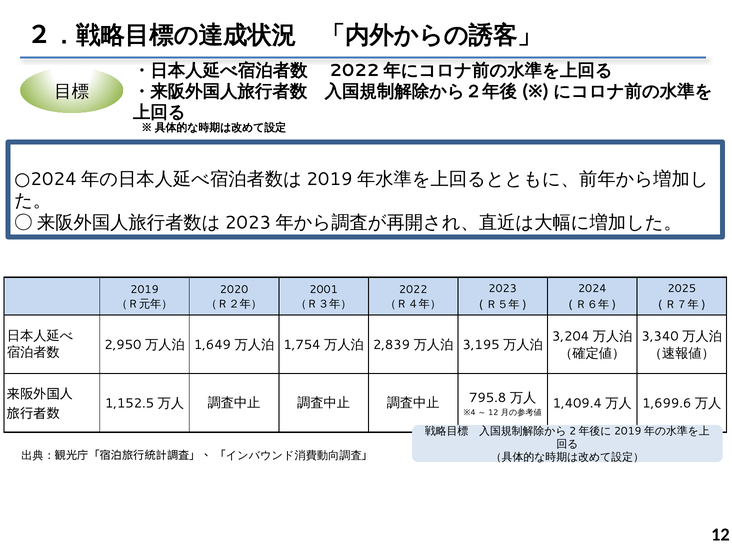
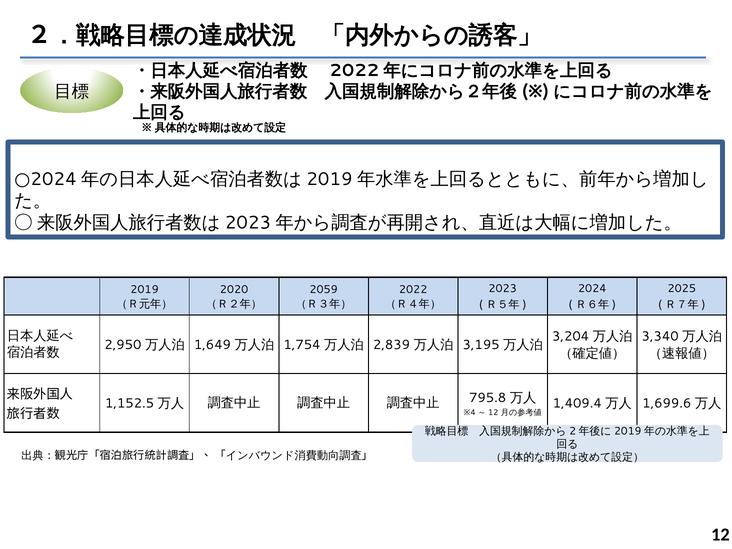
2001: 2001 -> 2059
